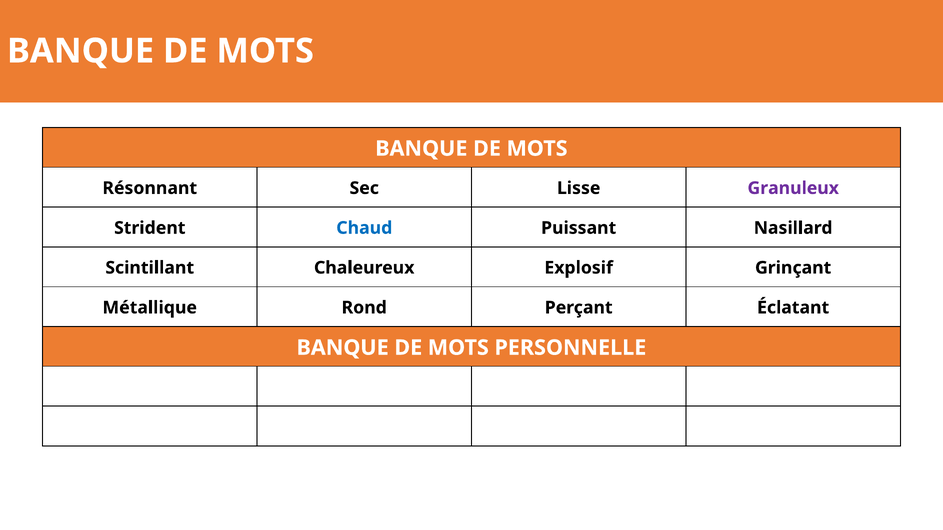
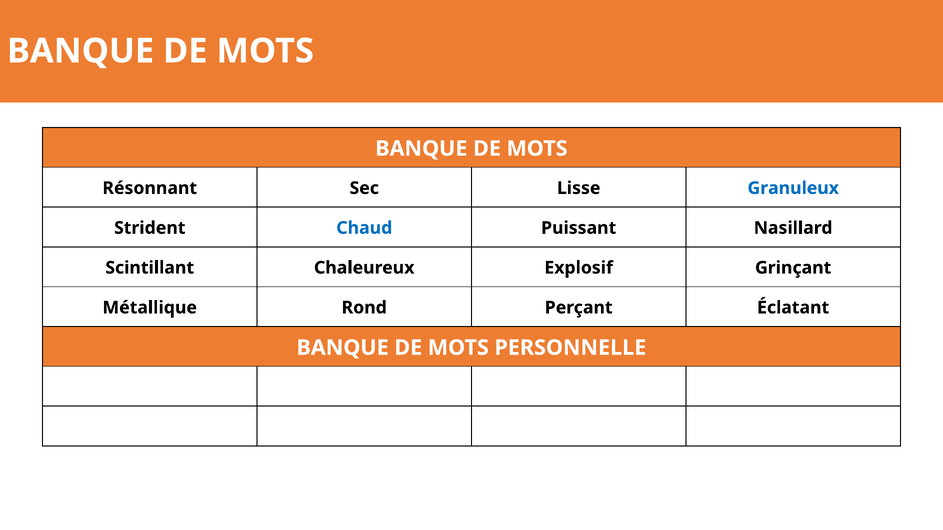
Granuleux colour: purple -> blue
